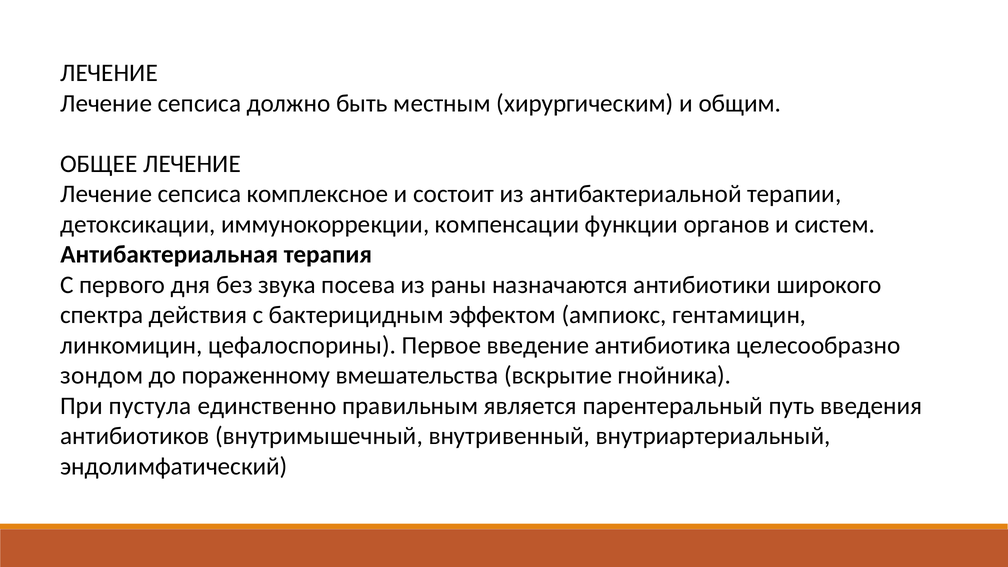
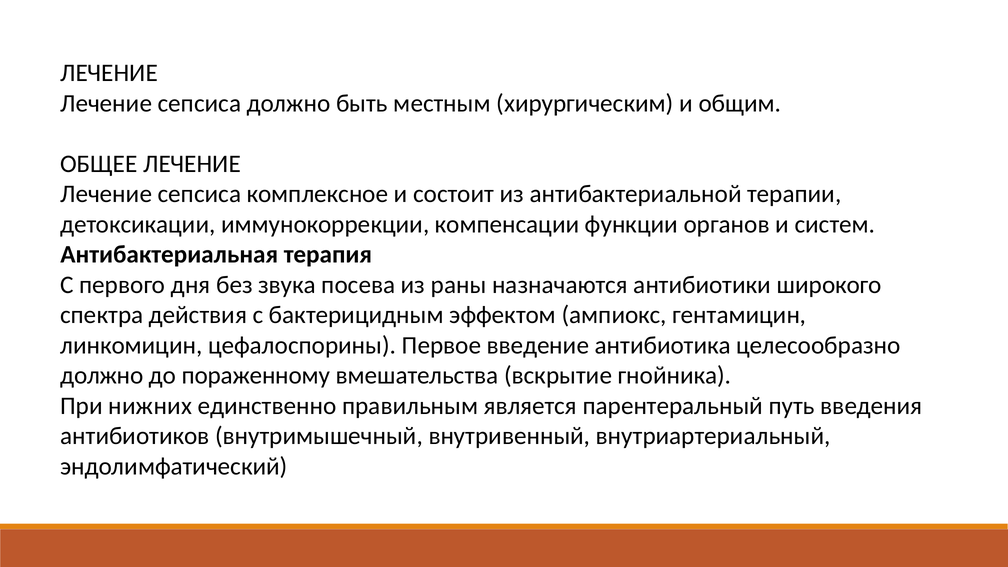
зондом at (102, 376): зондом -> должно
пустула: пустула -> нижних
